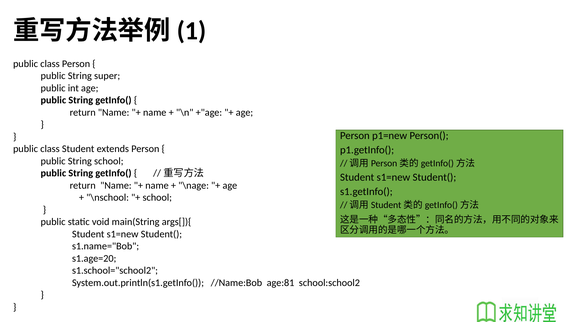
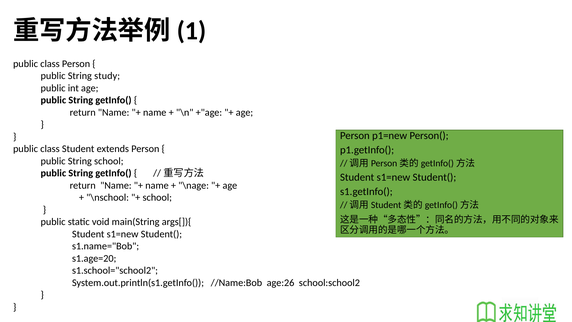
super: super -> study
age:81: age:81 -> age:26
